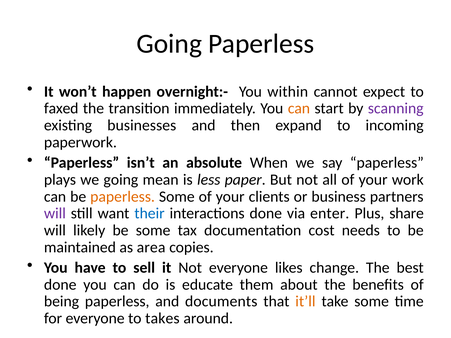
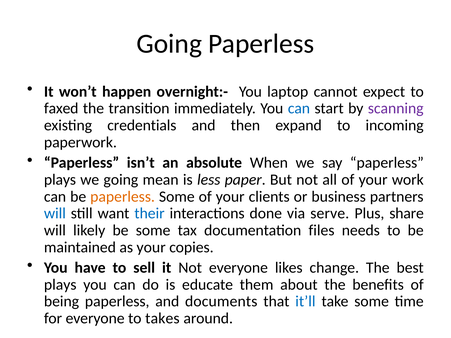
within: within -> laptop
can at (299, 109) colour: orange -> blue
businesses: businesses -> credentials
will at (55, 214) colour: purple -> blue
enter: enter -> serve
cost: cost -> files
as area: area -> your
done at (60, 285): done -> plays
it’ll colour: orange -> blue
